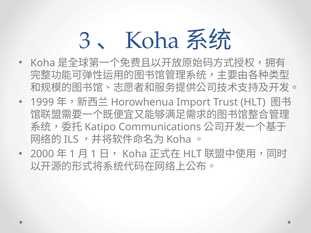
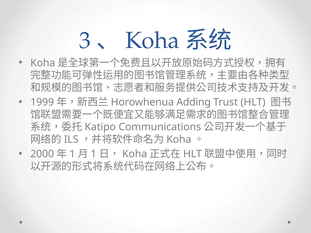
Import: Import -> Adding
